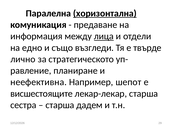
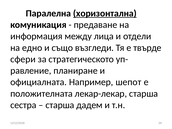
лица underline: present -> none
лично: лично -> сфери
неефективна: неефективна -> официалната
висшестоящите: висшестоящите -> положителната
